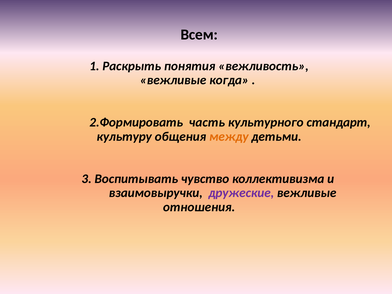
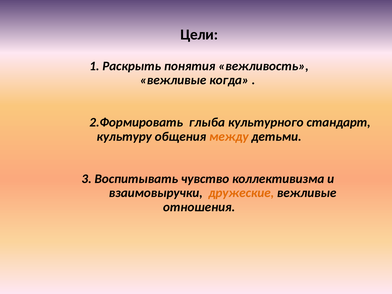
Всем: Всем -> Цели
часть: часть -> глыба
дружеские colour: purple -> orange
